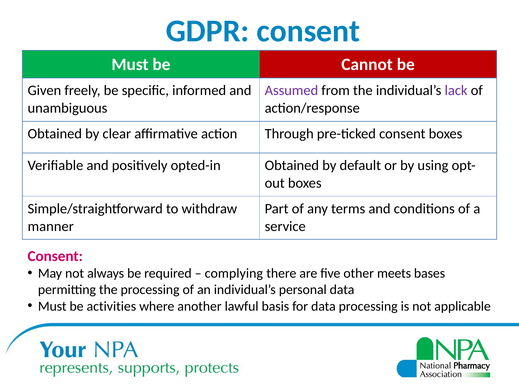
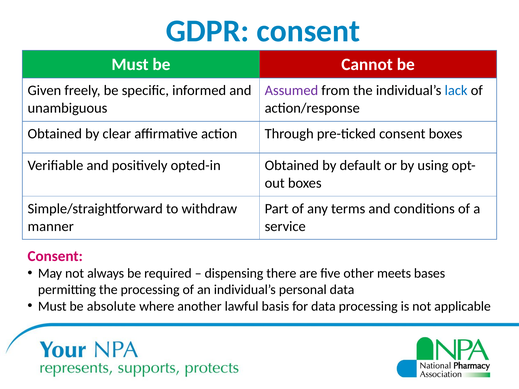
lack colour: purple -> blue
complying: complying -> dispensing
activities: activities -> absolute
